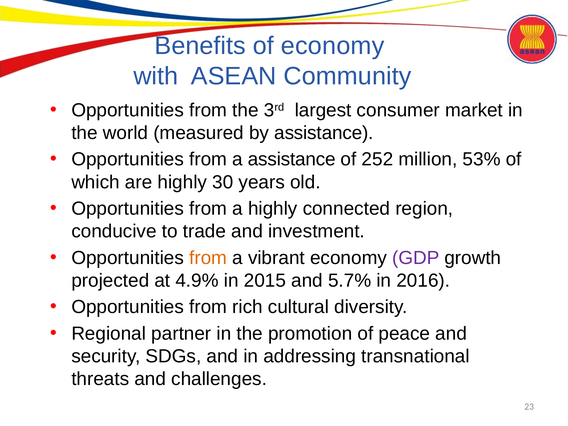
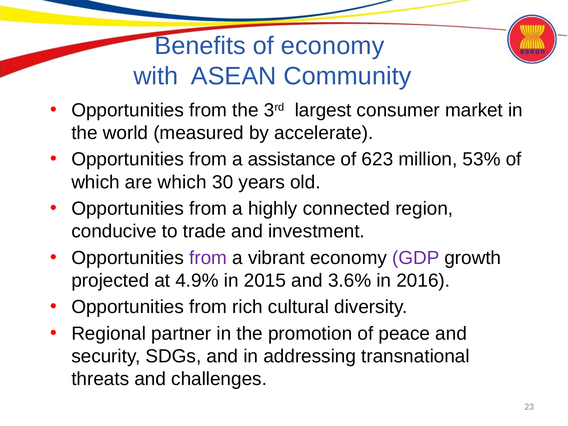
by assistance: assistance -> accelerate
252: 252 -> 623
are highly: highly -> which
from at (208, 258) colour: orange -> purple
5.7%: 5.7% -> 3.6%
